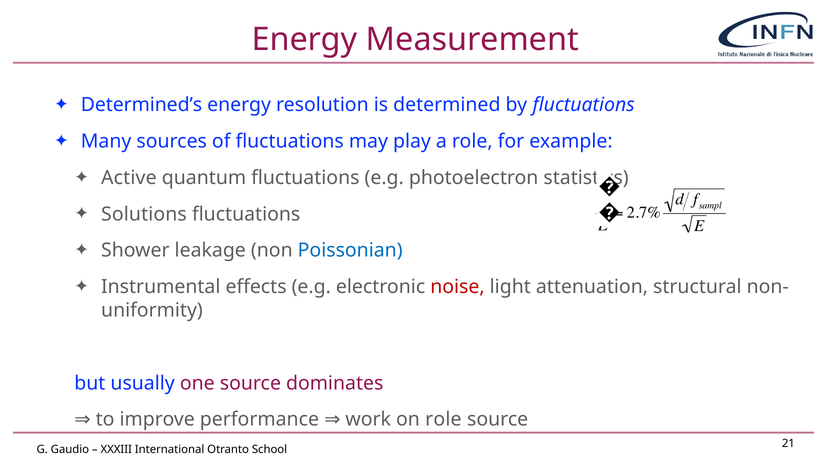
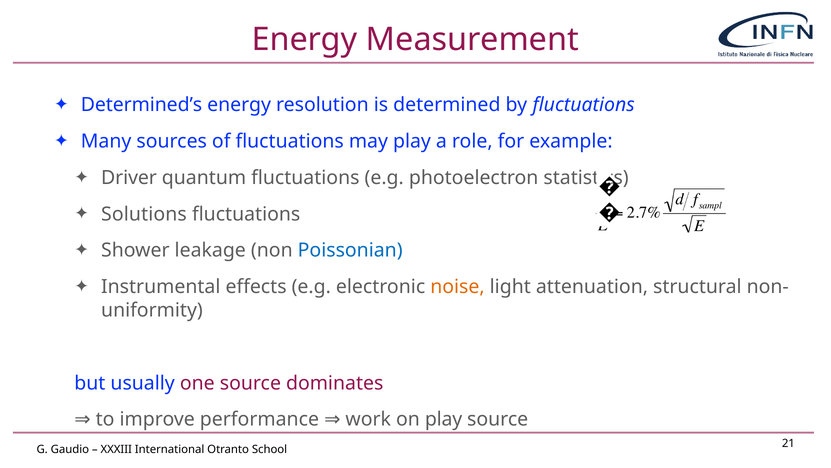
Active: Active -> Driver
noise colour: red -> orange
on role: role -> play
